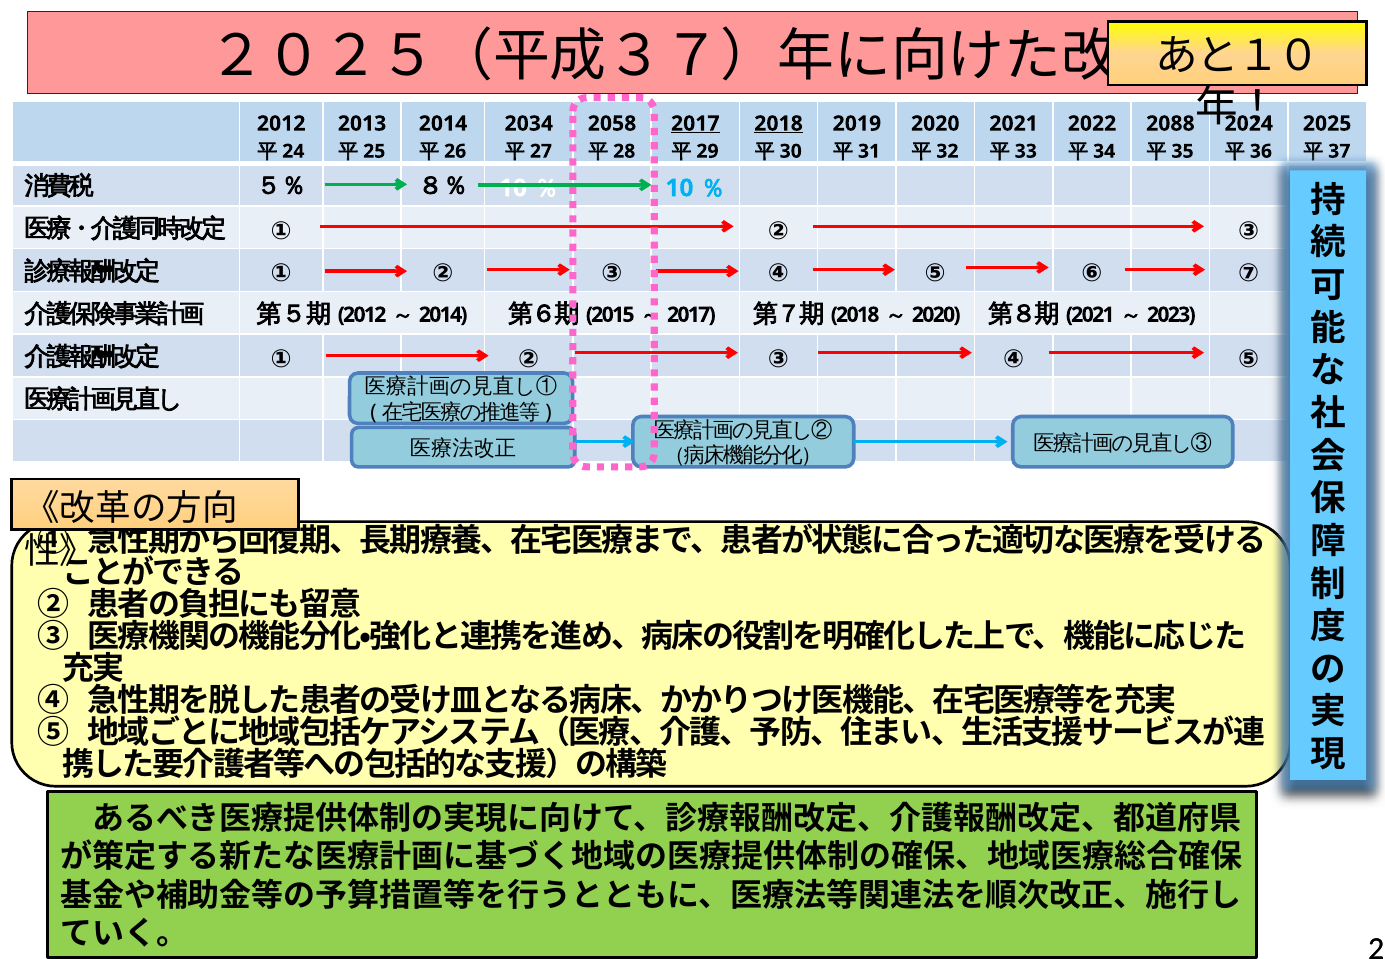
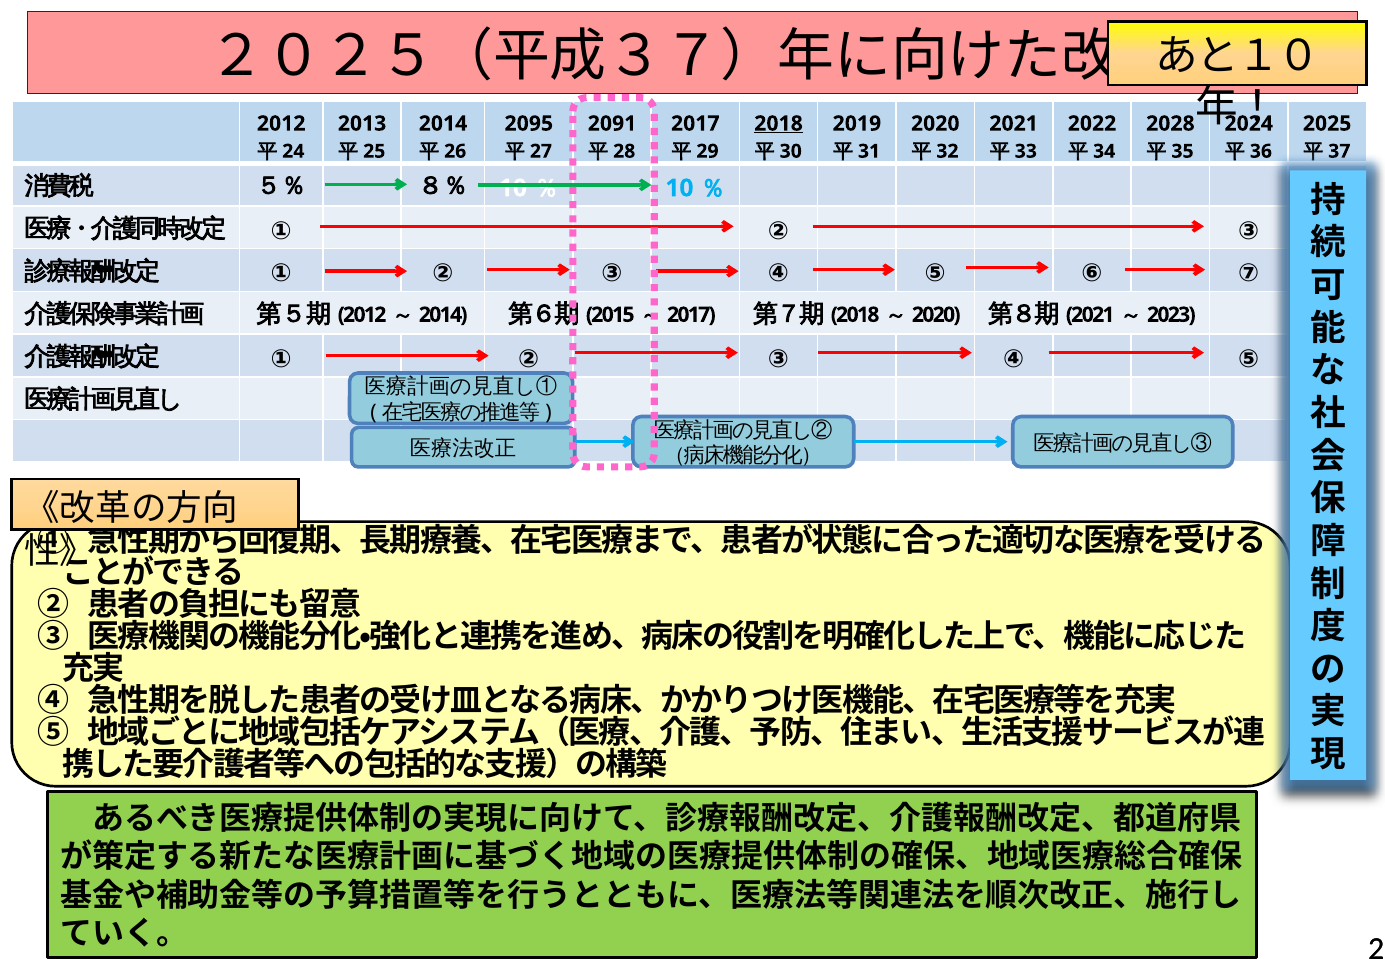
2034: 2034 -> 2095
2058: 2058 -> 2091
2017 at (695, 124) underline: present -> none
2088: 2088 -> 2028
